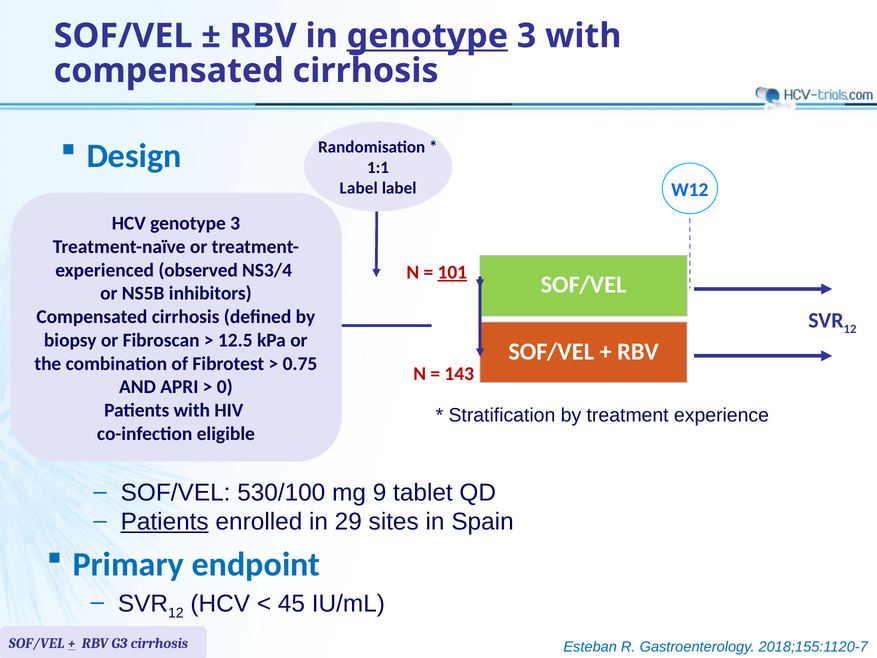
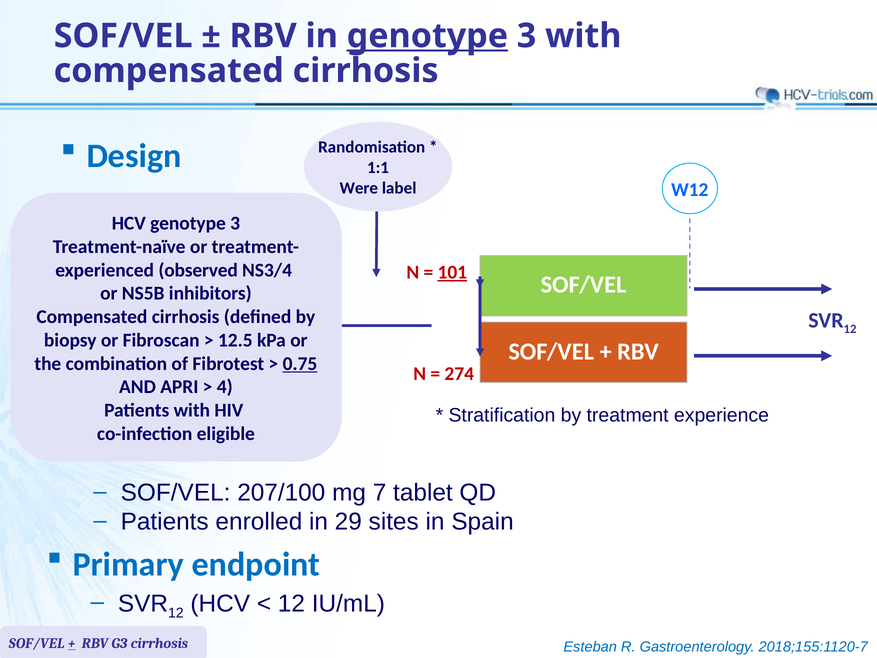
Label at (359, 188): Label -> Were
0.75 underline: none -> present
143: 143 -> 274
0: 0 -> 4
530/100: 530/100 -> 207/100
9: 9 -> 7
Patients at (165, 522) underline: present -> none
45 at (291, 603): 45 -> 12
